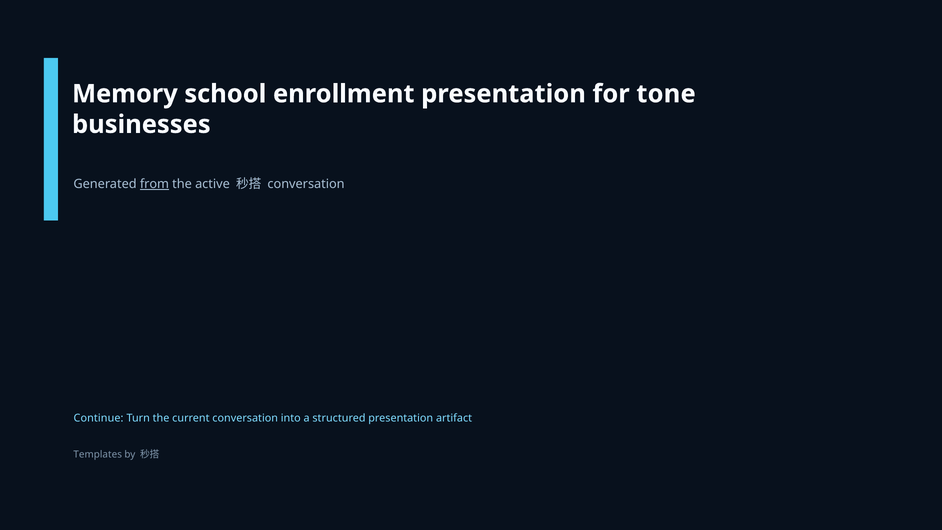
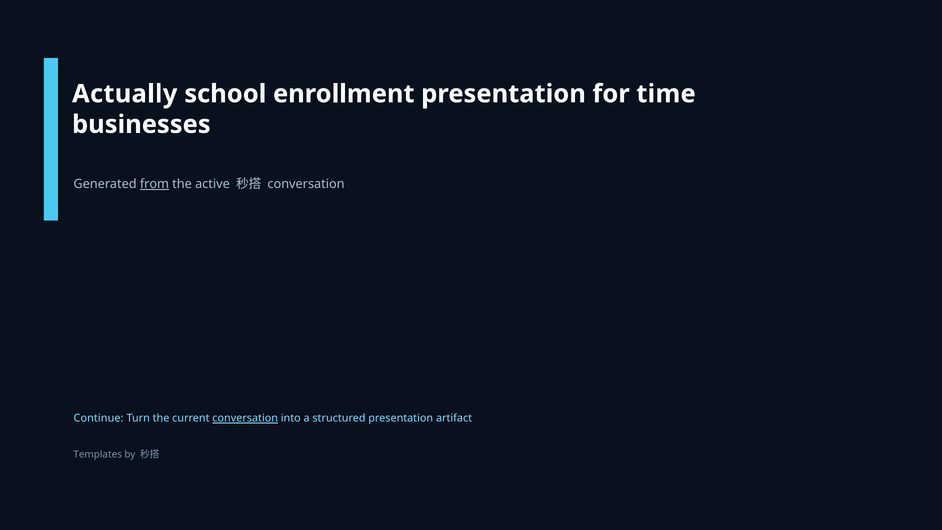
Memory: Memory -> Actually
tone: tone -> time
conversation at (245, 418) underline: none -> present
